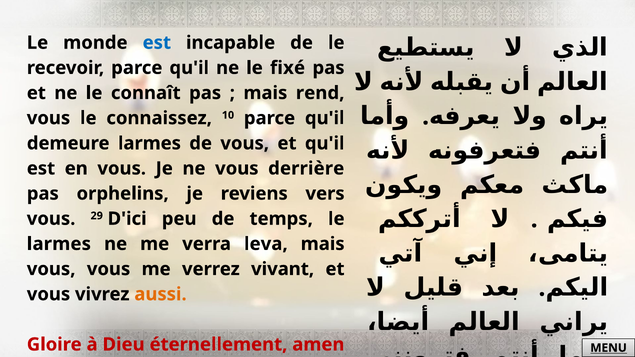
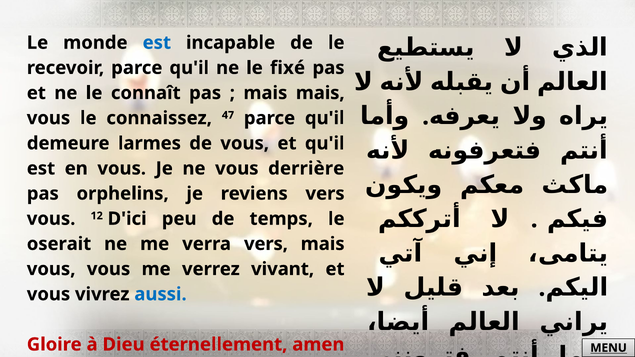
mais rend: rend -> mais
10: 10 -> 47
29: 29 -> 12
larmes at (59, 244): larmes -> oserait
verra leva: leva -> vers
aussi colour: orange -> blue
